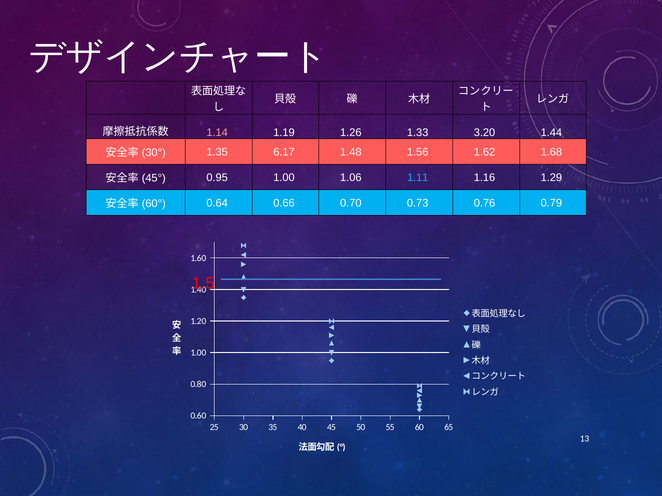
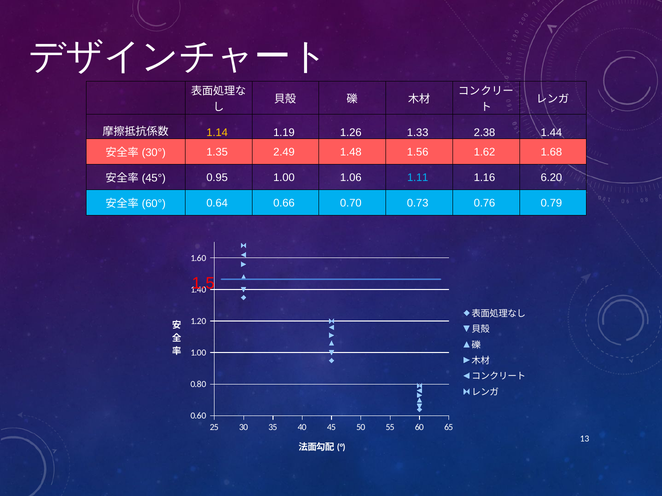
1.14 colour: pink -> yellow
3.20: 3.20 -> 2.38
6.17: 6.17 -> 2.49
1.29: 1.29 -> 6.20
